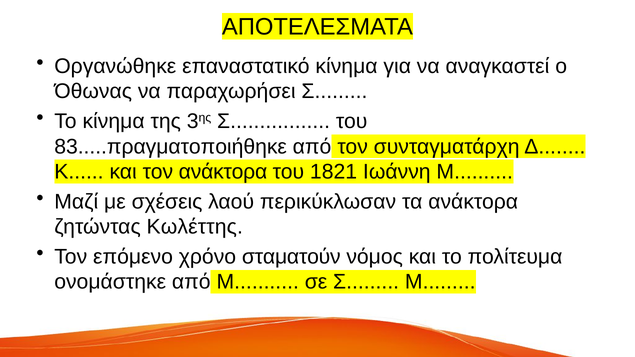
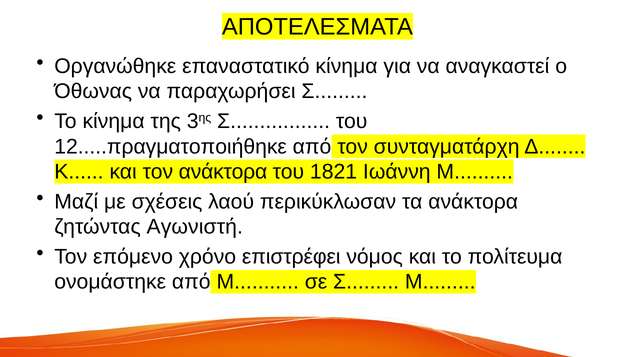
83.....πραγματοποιήθηκε: 83.....πραγματοποιήθηκε -> 12.....πραγματοποιήθηκε
Κωλέττης: Κωλέττης -> Αγωνιστή
σταματούν: σταματούν -> επιστρέφει
